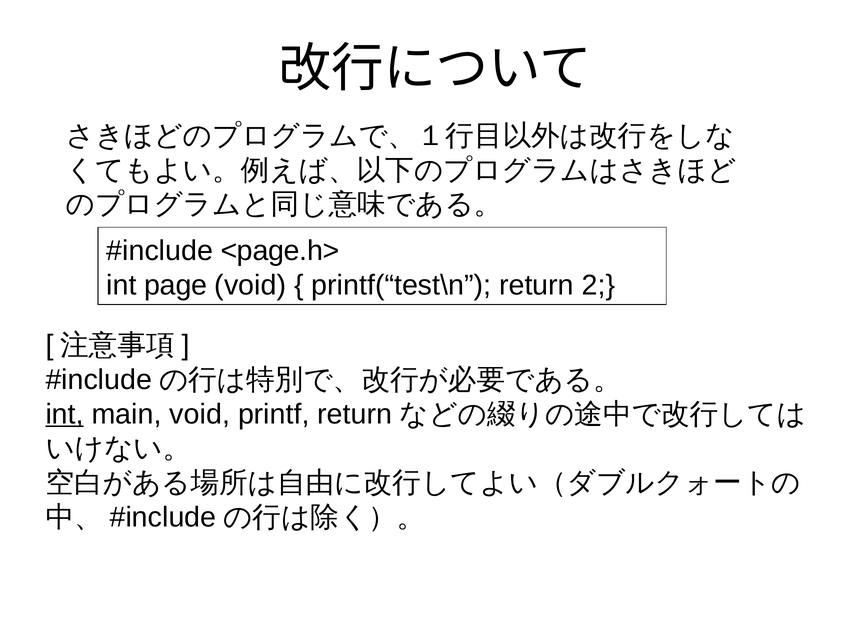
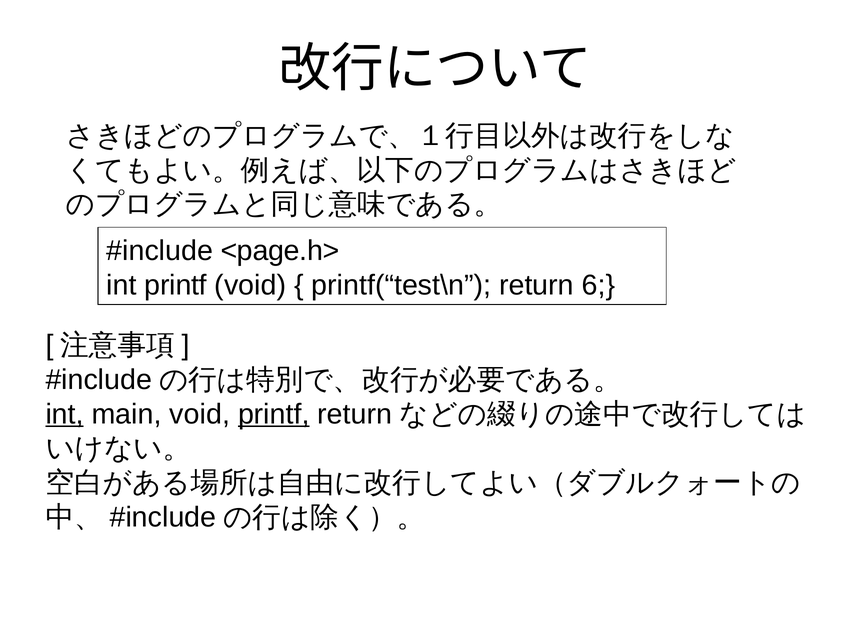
int page: page -> printf
2: 2 -> 6
printf at (274, 414) underline: none -> present
